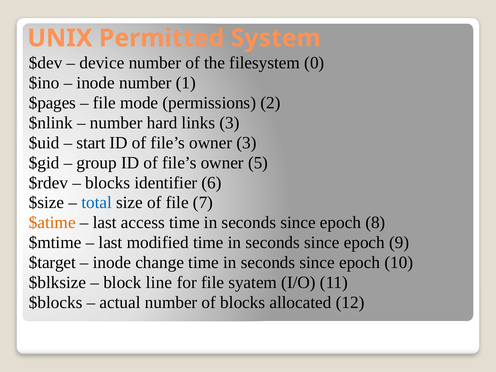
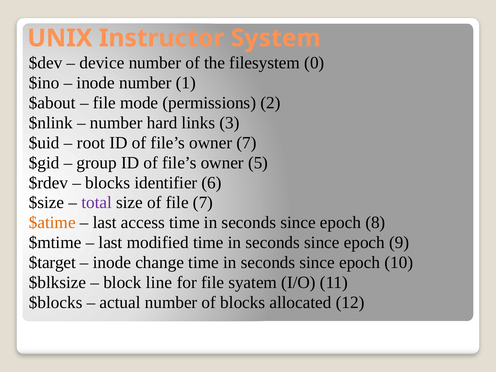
Permitted: Permitted -> Instructor
$pages: $pages -> $about
start: start -> root
owner 3: 3 -> 7
total colour: blue -> purple
